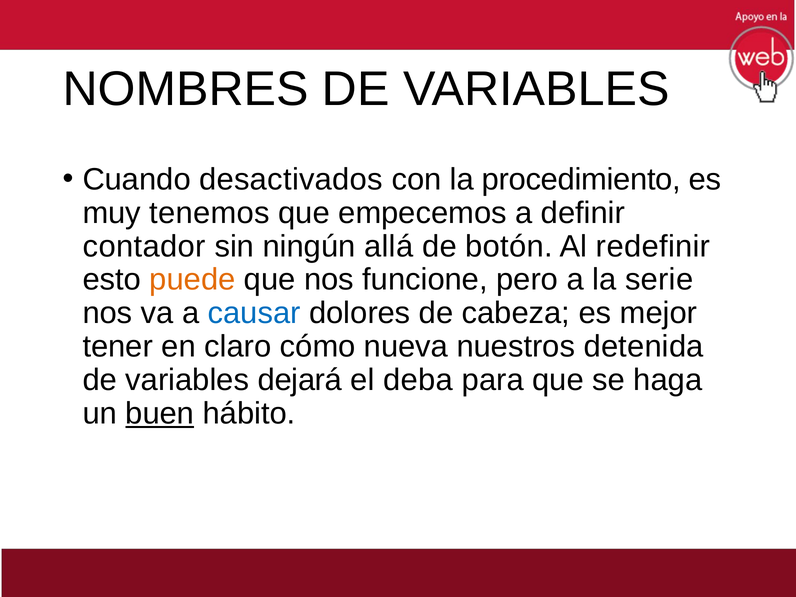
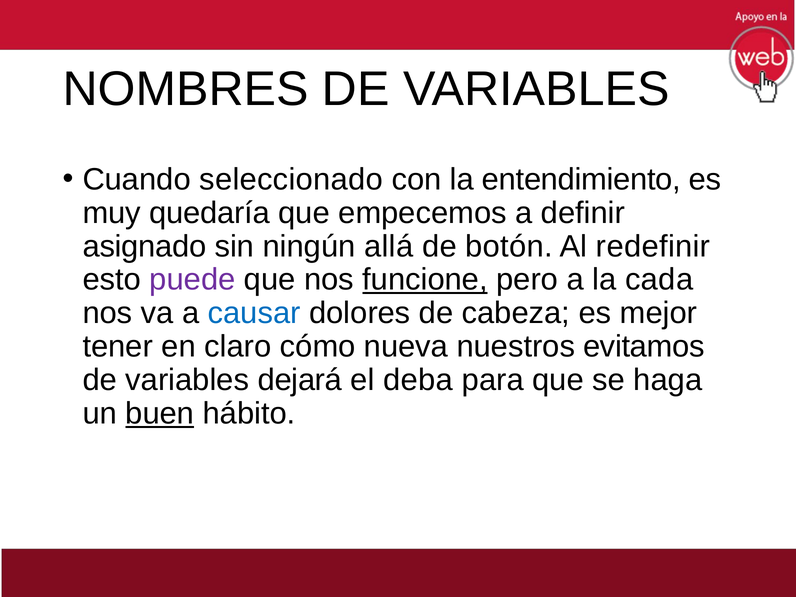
desactivados: desactivados -> seleccionado
procedimiento: procedimiento -> entendimiento
tenemos: tenemos -> quedaría
contador: contador -> asignado
puede colour: orange -> purple
funcione underline: none -> present
serie: serie -> cada
detenida: detenida -> evitamos
